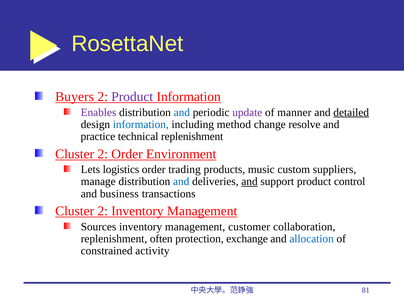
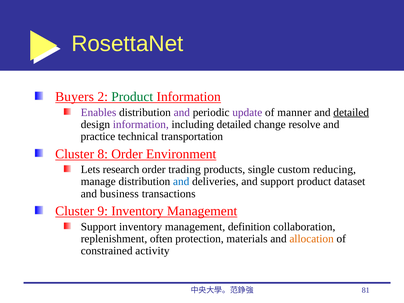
Product at (132, 97) colour: purple -> green
and at (182, 112) colour: blue -> purple
information at (141, 124) colour: blue -> purple
including method: method -> detailed
technical replenishment: replenishment -> transportation
2 at (103, 154): 2 -> 8
logistics: logistics -> research
music: music -> single
suppliers: suppliers -> reducing
and at (250, 182) underline: present -> none
control: control -> dataset
2 at (103, 211): 2 -> 9
Sources at (99, 227): Sources -> Support
customer: customer -> definition
exchange: exchange -> materials
allocation colour: blue -> orange
